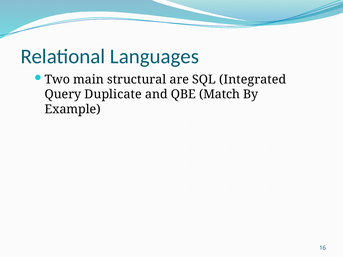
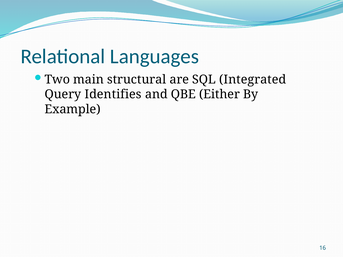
Duplicate: Duplicate -> Identifies
Match: Match -> Either
